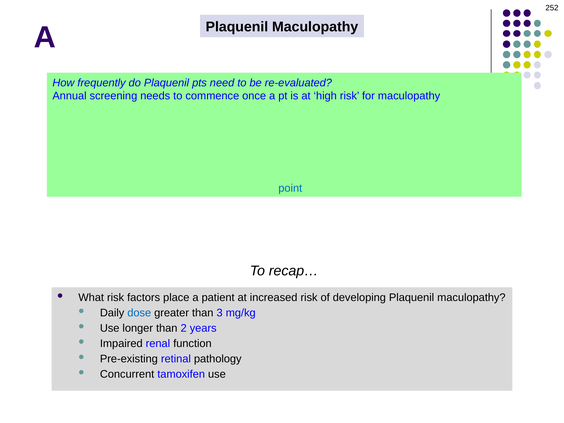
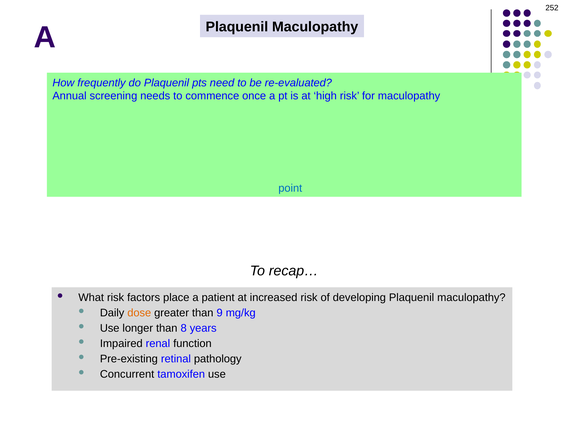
dose colour: blue -> orange
3: 3 -> 9
2: 2 -> 8
